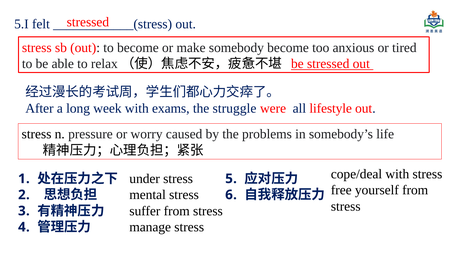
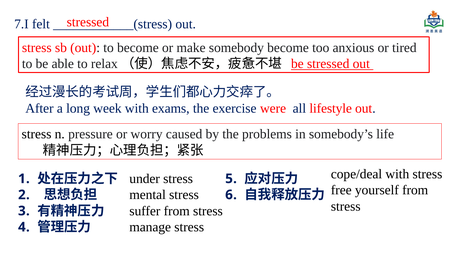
5.I: 5.I -> 7.I
struggle: struggle -> exercise
